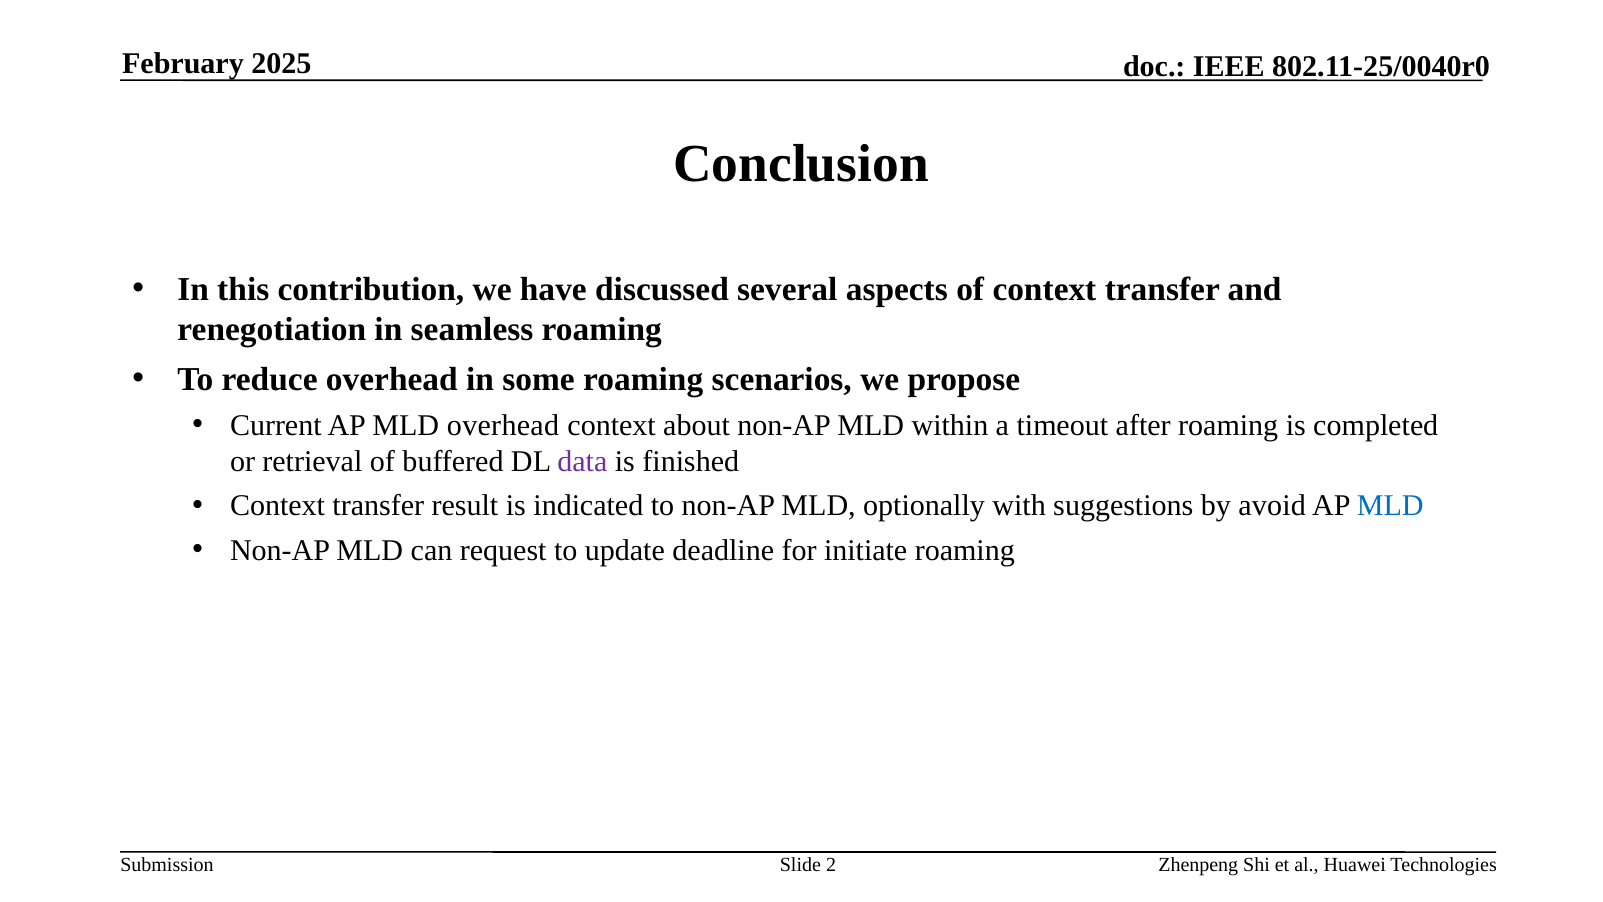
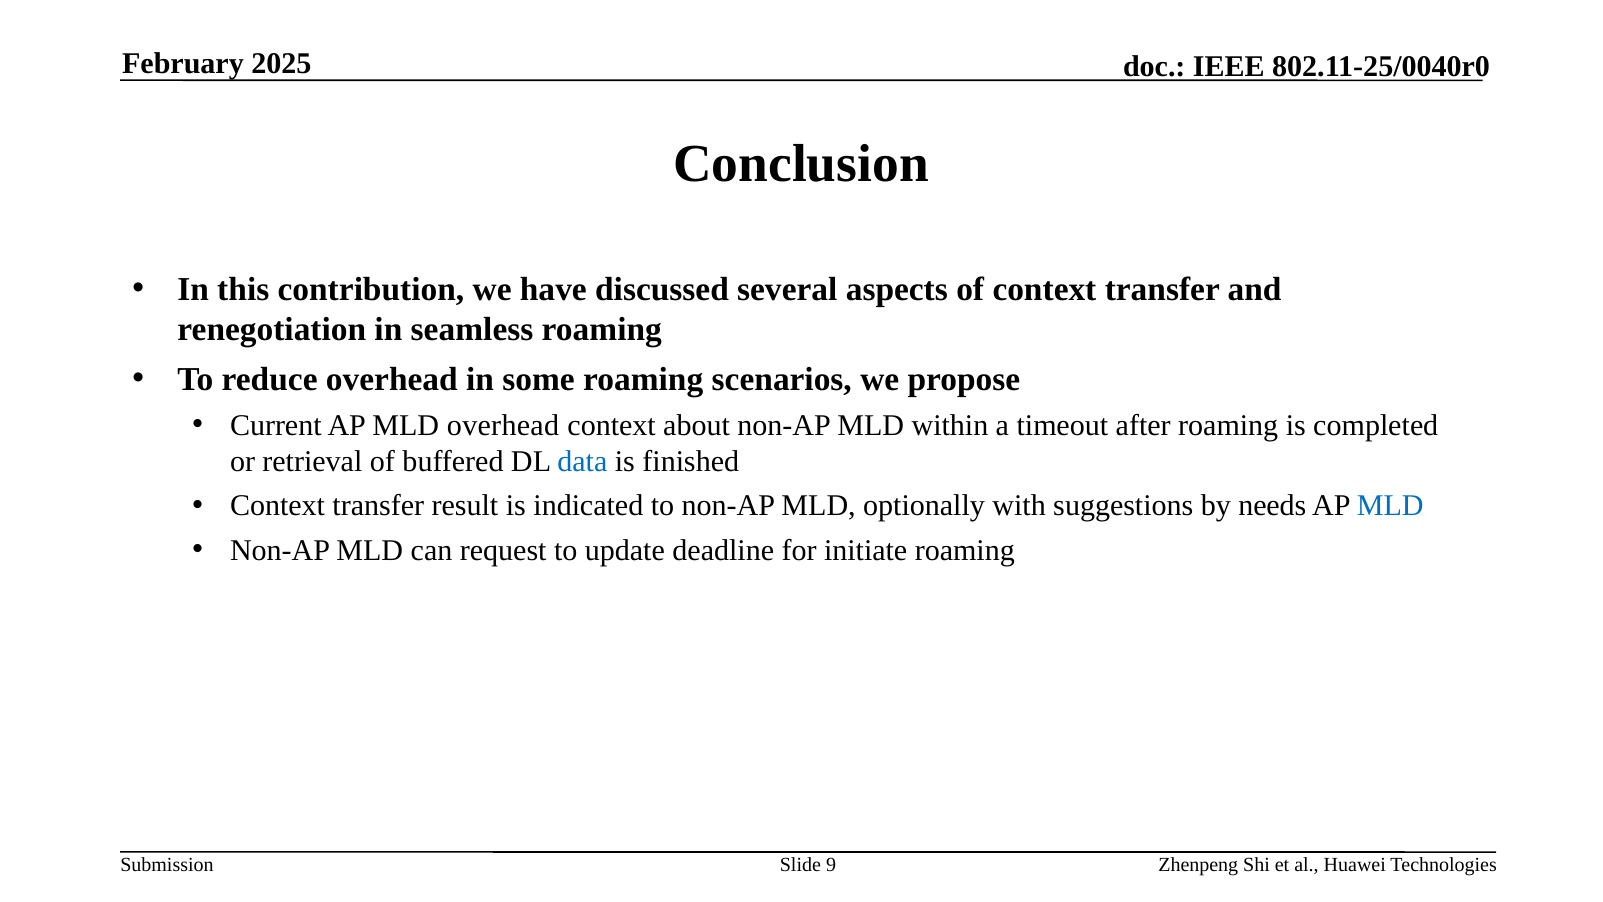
data colour: purple -> blue
avoid: avoid -> needs
2: 2 -> 9
